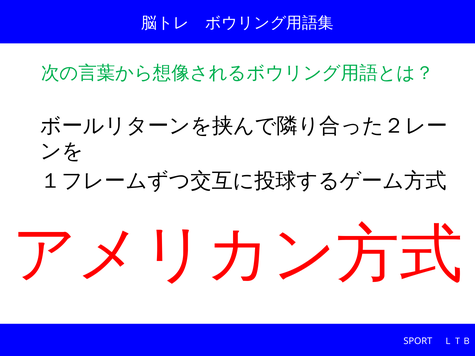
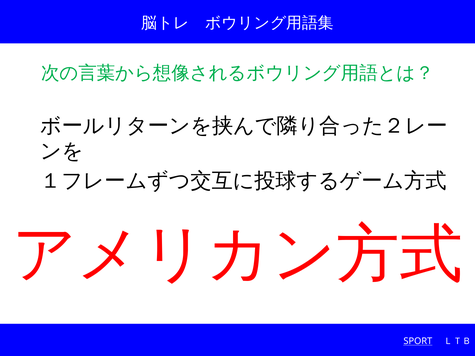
SPORT underline: none -> present
